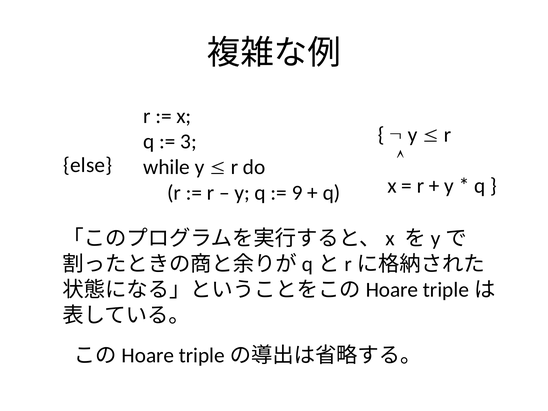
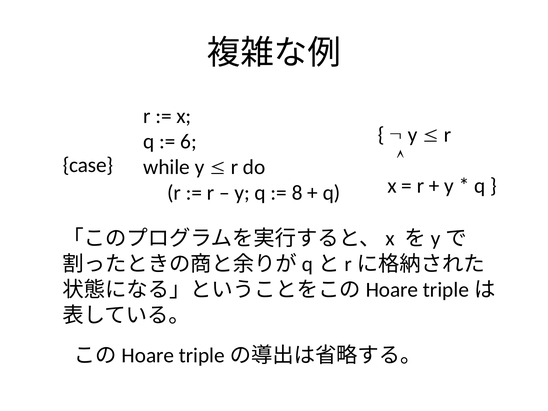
3: 3 -> 6
else: else -> case
9: 9 -> 8
